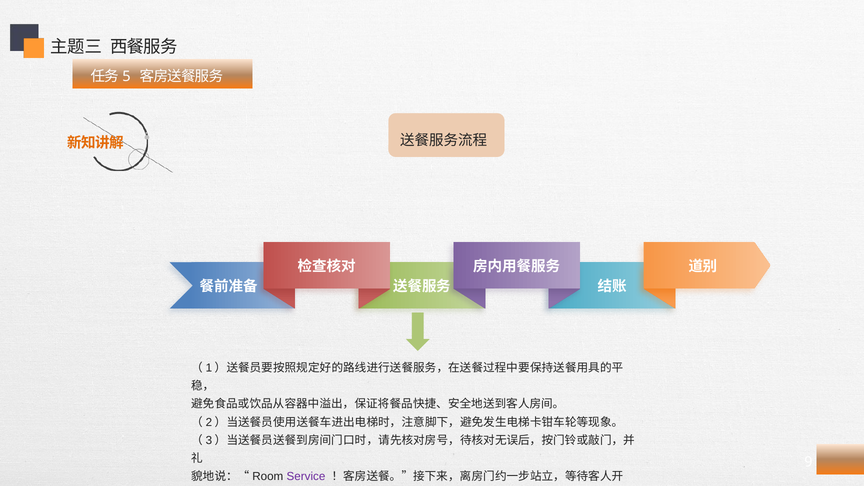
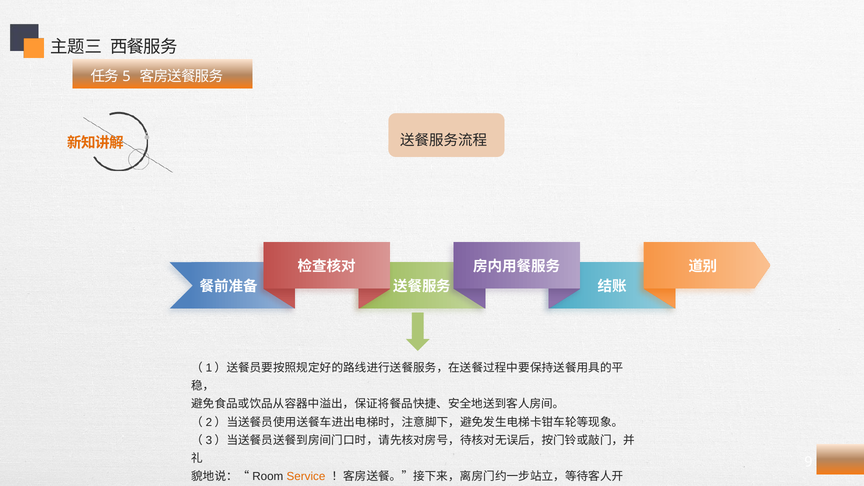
Service colour: purple -> orange
